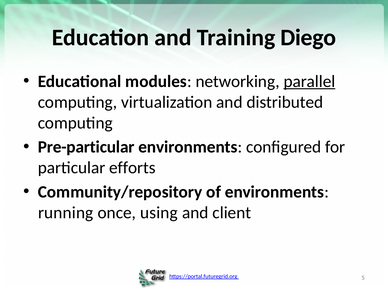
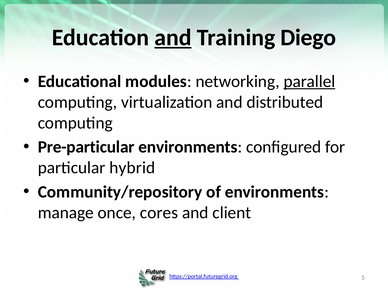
and at (173, 38) underline: none -> present
efforts: efforts -> hybrid
running: running -> manage
using: using -> cores
